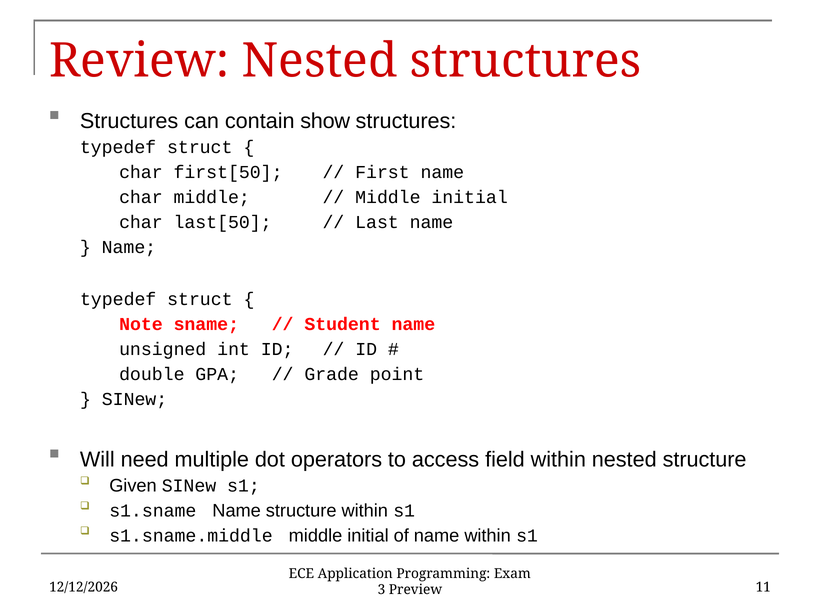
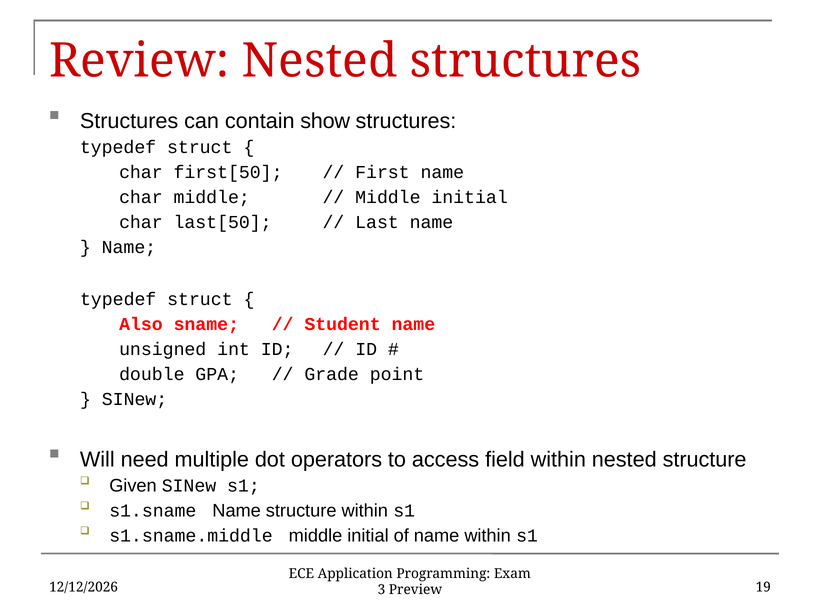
Note: Note -> Also
11: 11 -> 19
